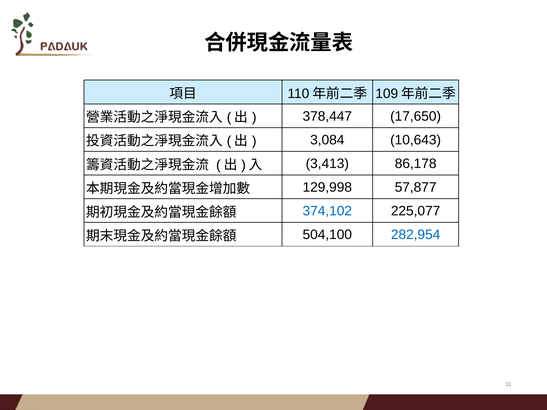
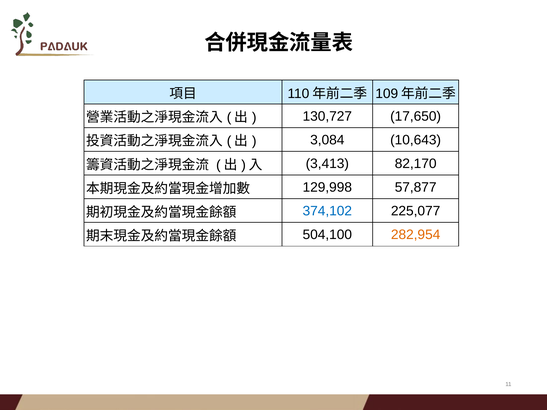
378,447: 378,447 -> 130,727
86,178: 86,178 -> 82,170
282,954 colour: blue -> orange
